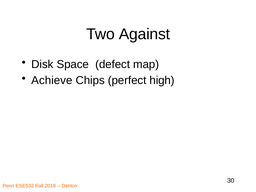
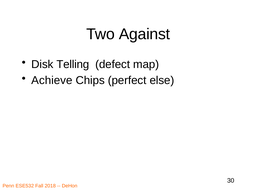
Space: Space -> Telling
high: high -> else
